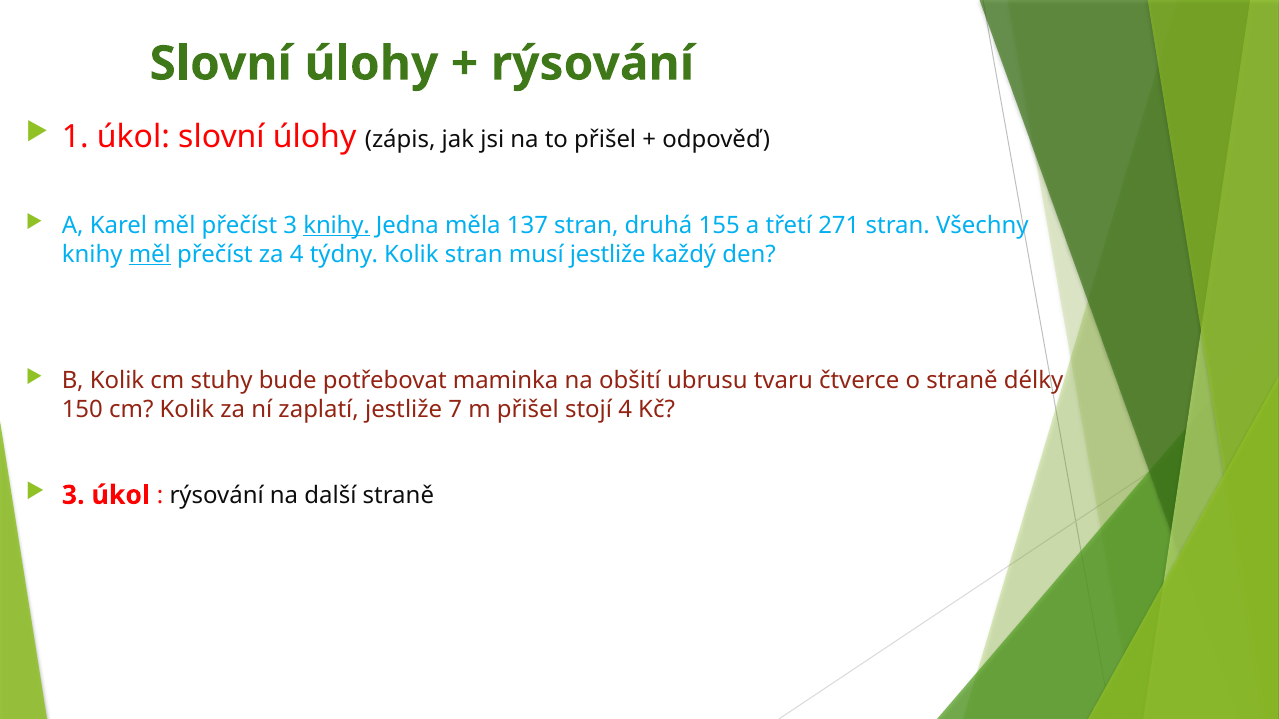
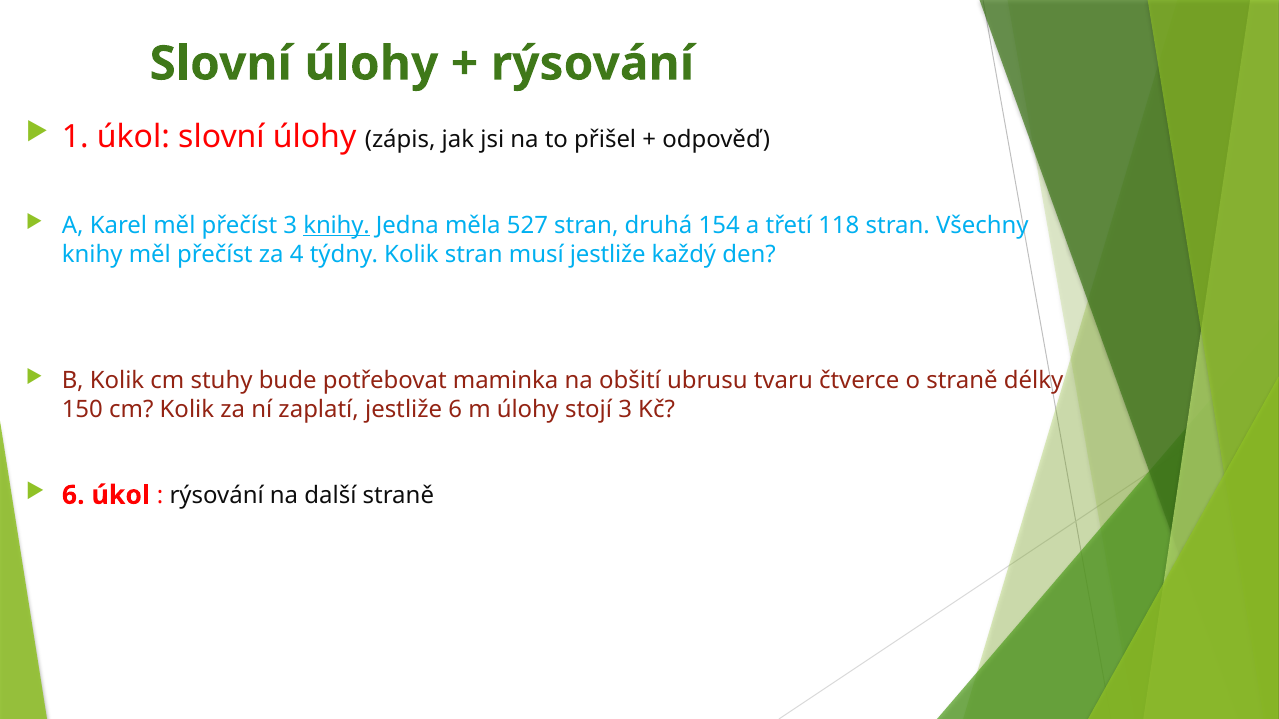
137: 137 -> 527
155: 155 -> 154
271: 271 -> 118
měl at (150, 254) underline: present -> none
jestliže 7: 7 -> 6
m přišel: přišel -> úlohy
stojí 4: 4 -> 3
3 at (73, 495): 3 -> 6
